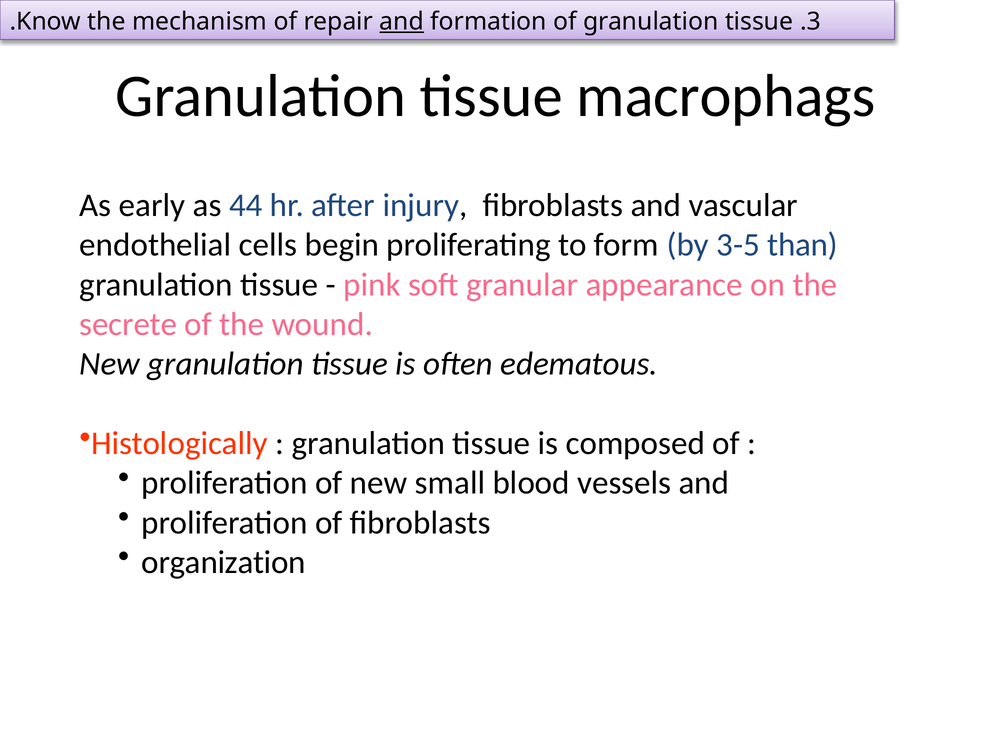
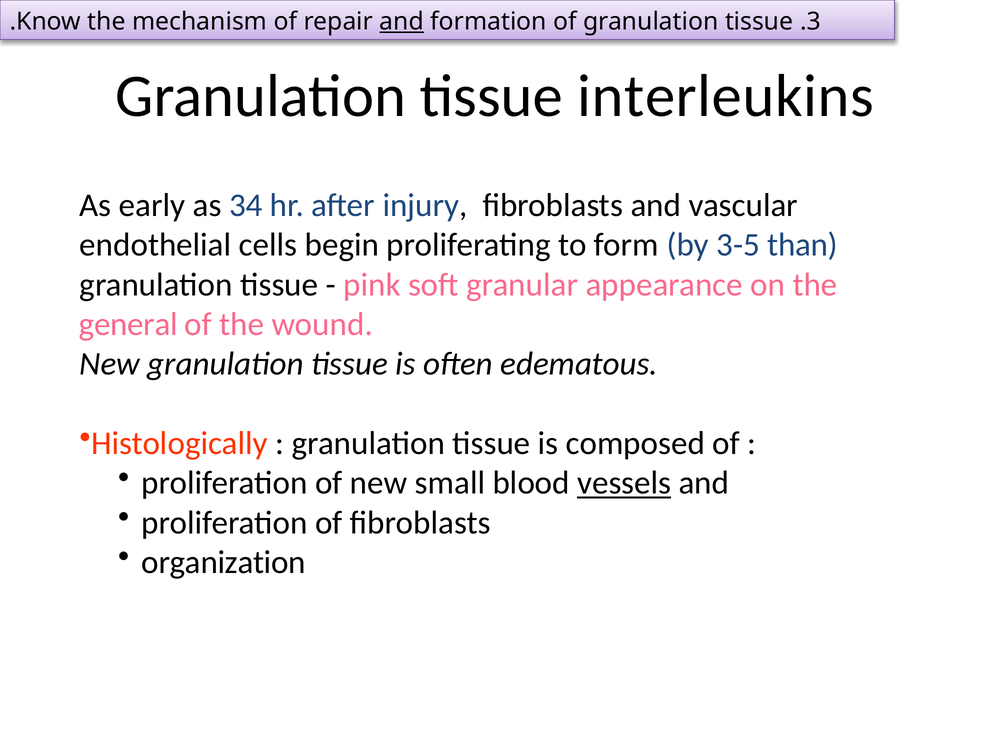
macrophags: macrophags -> interleukins
44: 44 -> 34
secrete: secrete -> general
vessels underline: none -> present
